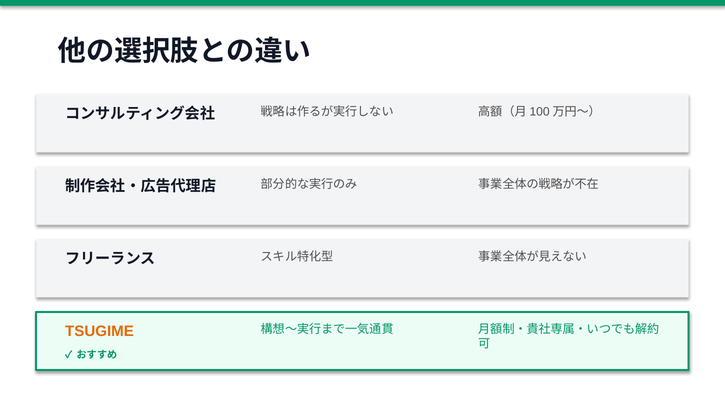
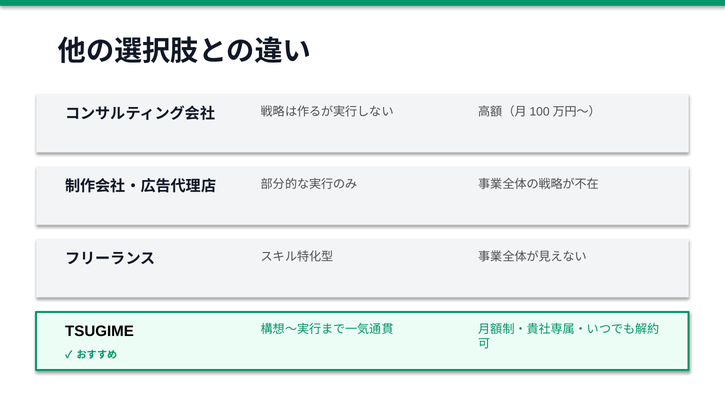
TSUGIME colour: orange -> black
